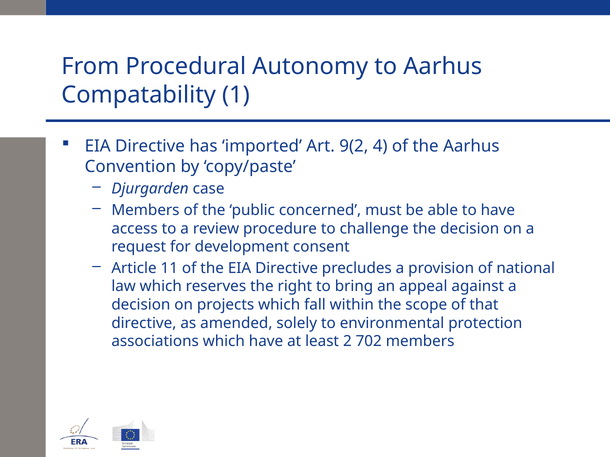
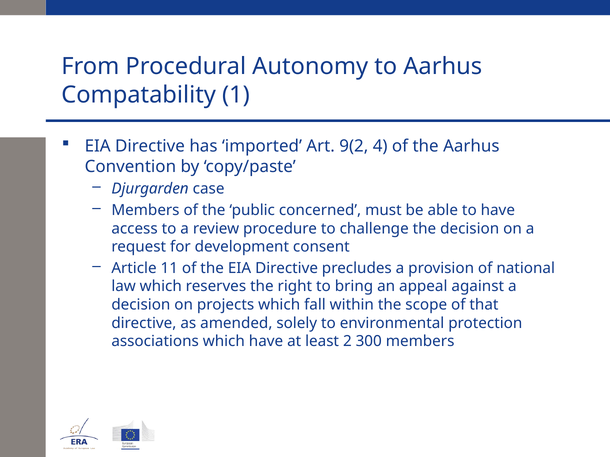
702: 702 -> 300
